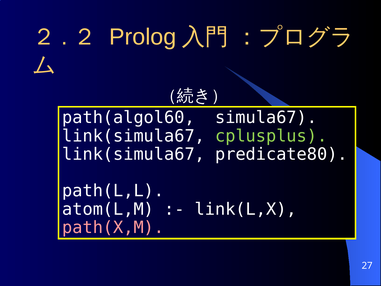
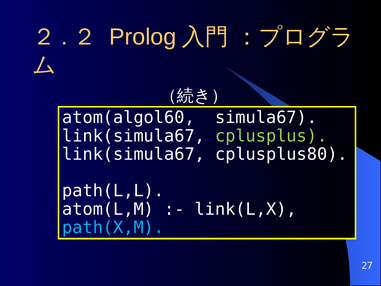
path(algol60: path(algol60 -> atom(algol60
predicate80: predicate80 -> cplusplus80
path(X,M colour: pink -> light blue
